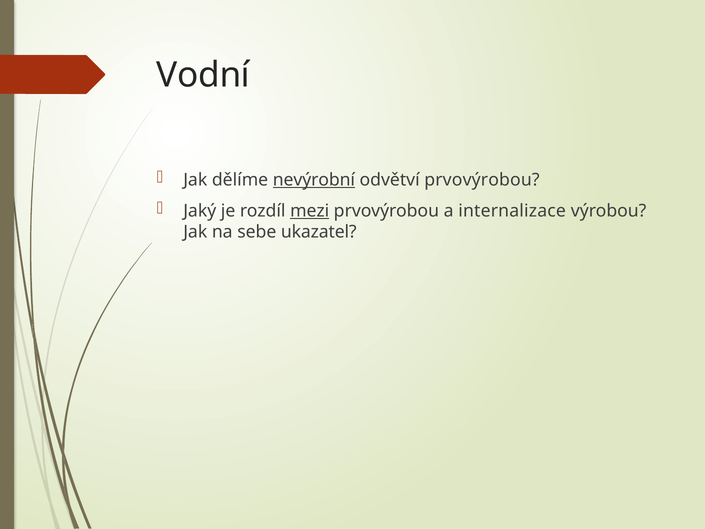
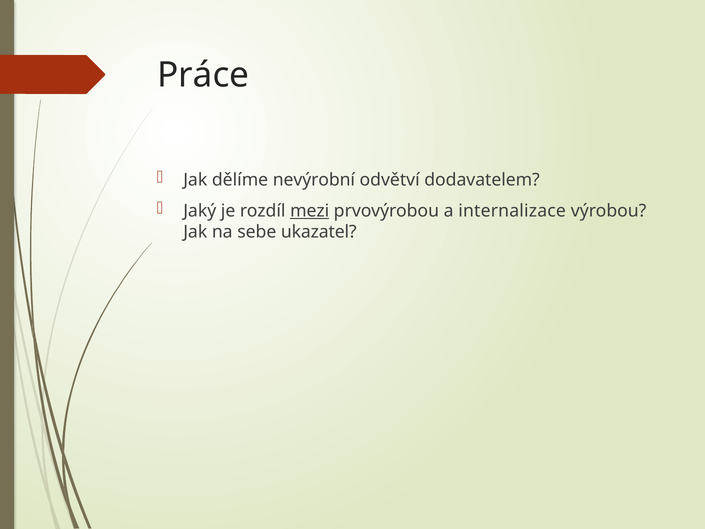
Vodní: Vodní -> Práce
nevýrobní underline: present -> none
odvětví prvovýrobou: prvovýrobou -> dodavatelem
